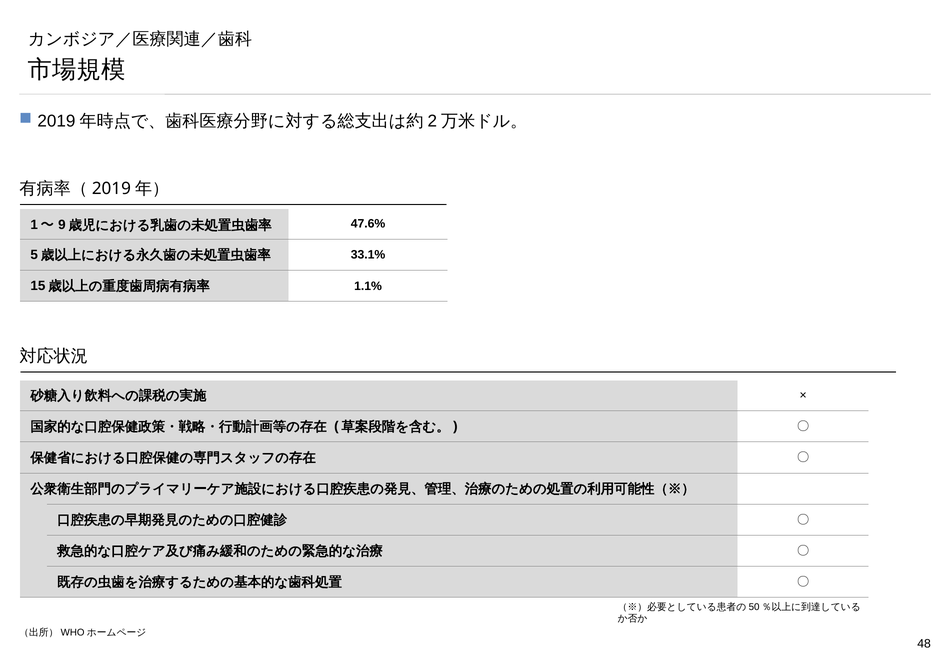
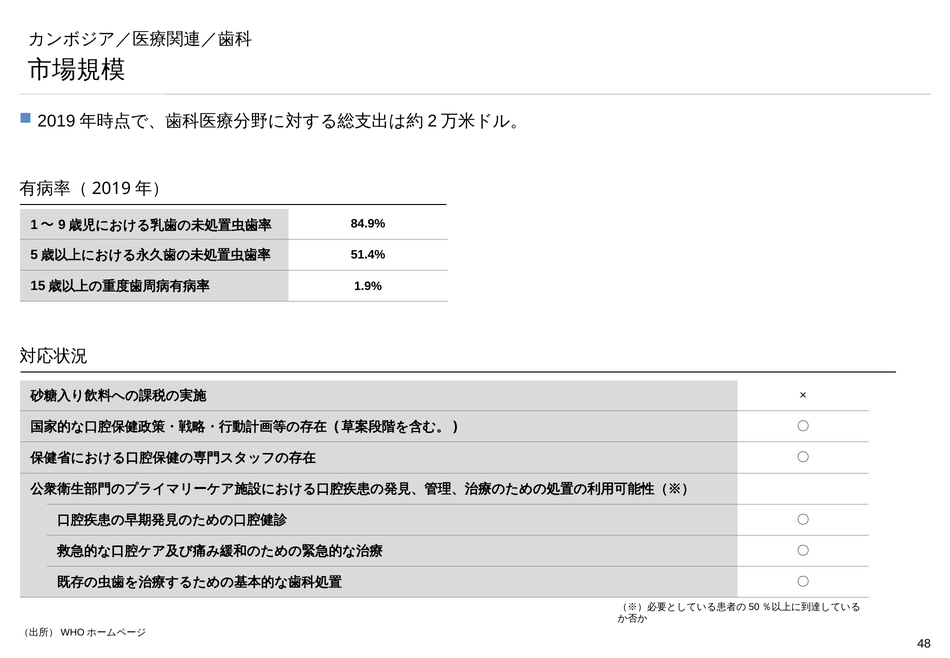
47.6%: 47.6% -> 84.9%
33.1%: 33.1% -> 51.4%
1.1%: 1.1% -> 1.9%
